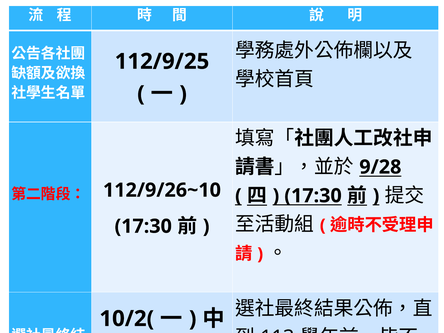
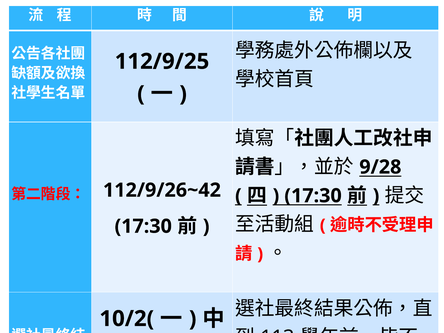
112/9/26~10: 112/9/26~10 -> 112/9/26~42
